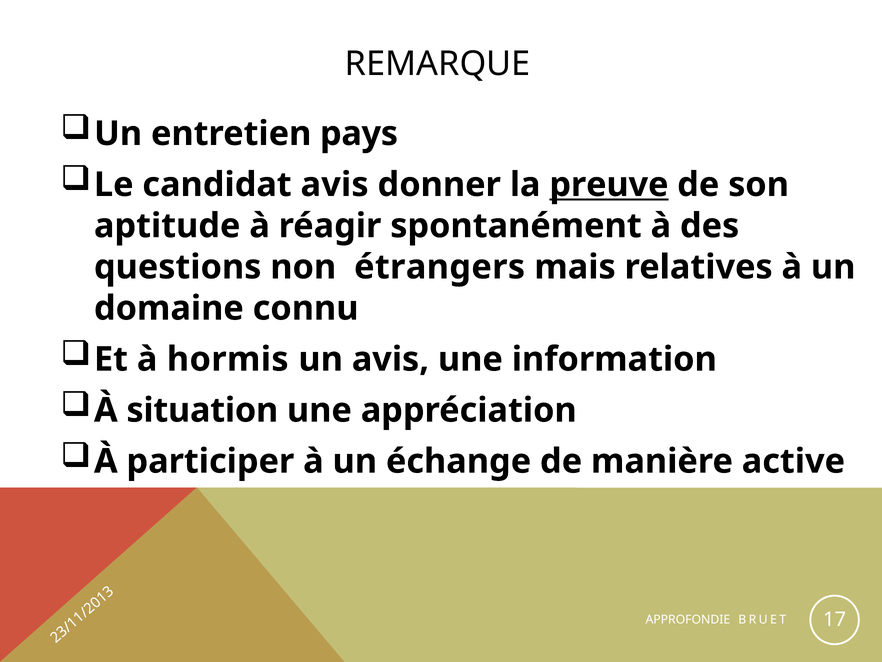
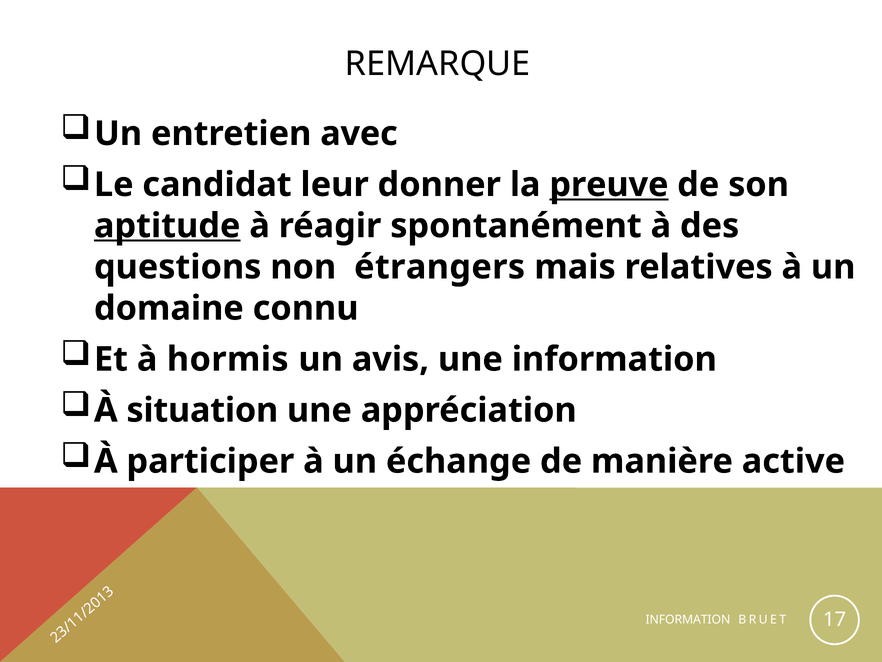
pays: pays -> avec
candidat avis: avis -> leur
aptitude underline: none -> present
APPROFONDIE at (688, 619): APPROFONDIE -> INFORMATION
